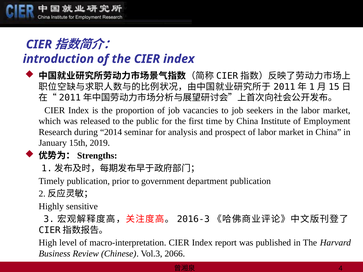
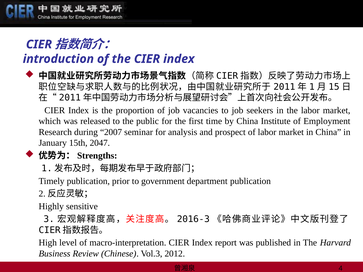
2014: 2014 -> 2007
2019: 2019 -> 2047
2066: 2066 -> 2012
